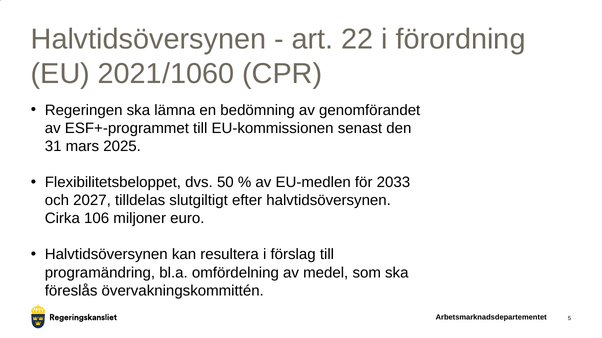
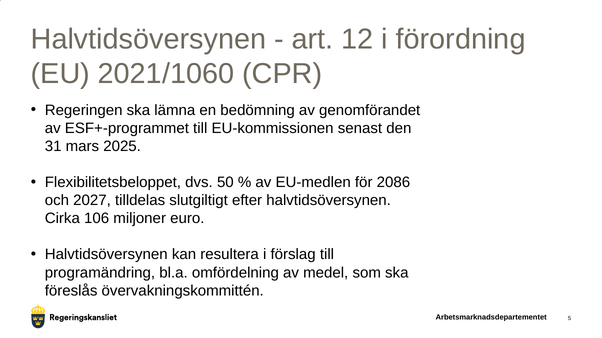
22: 22 -> 12
2033: 2033 -> 2086
